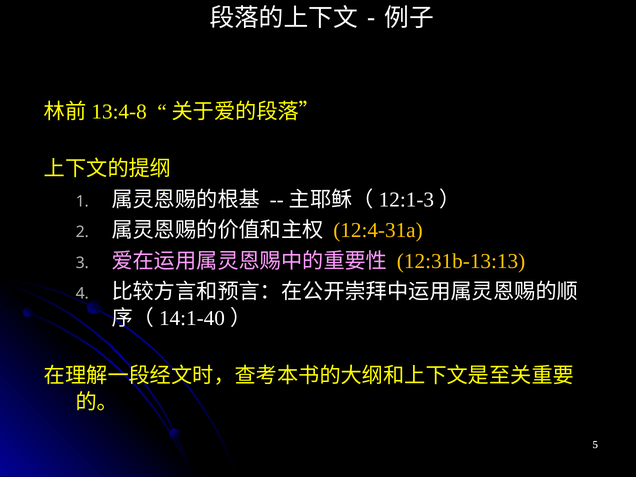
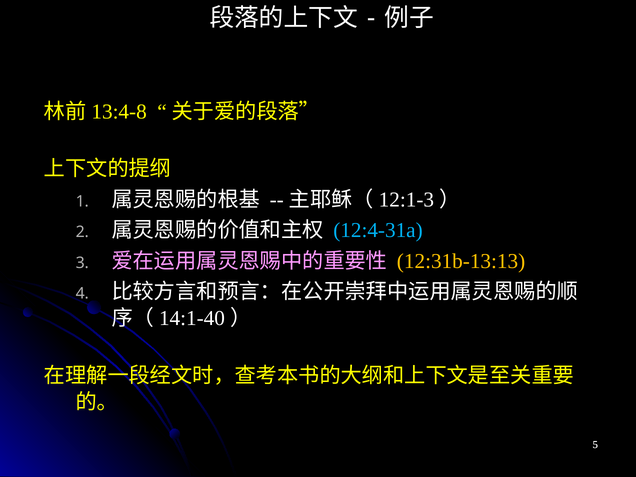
12:4-31a colour: yellow -> light blue
